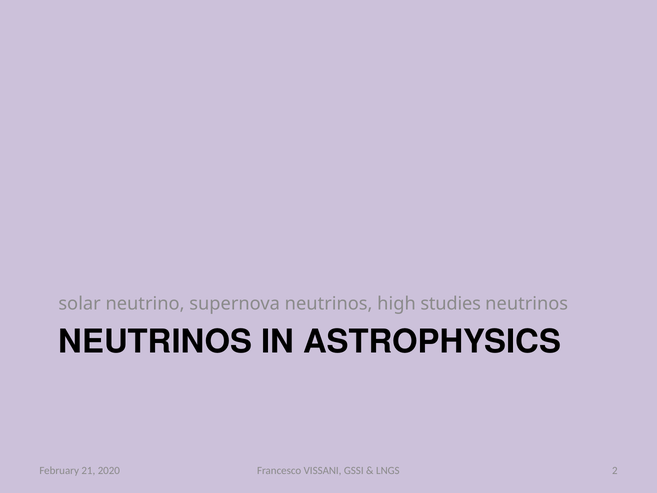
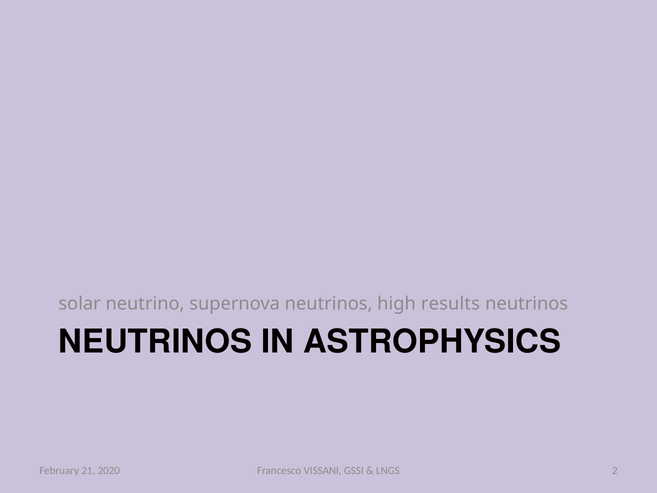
studies: studies -> results
